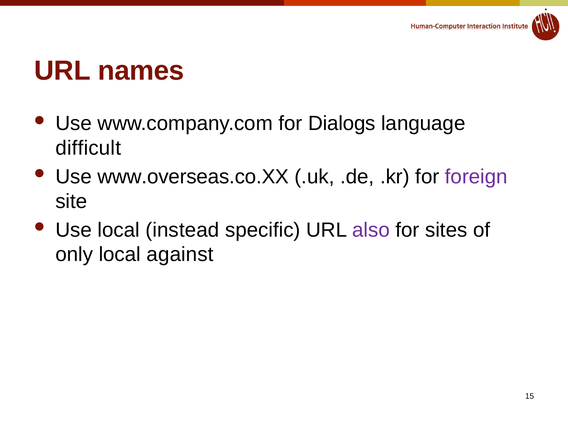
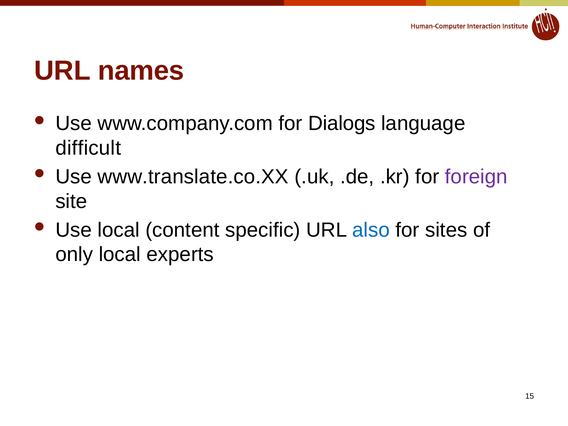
www.overseas.co.XX: www.overseas.co.XX -> www.translate.co.XX
instead: instead -> content
also colour: purple -> blue
against: against -> experts
